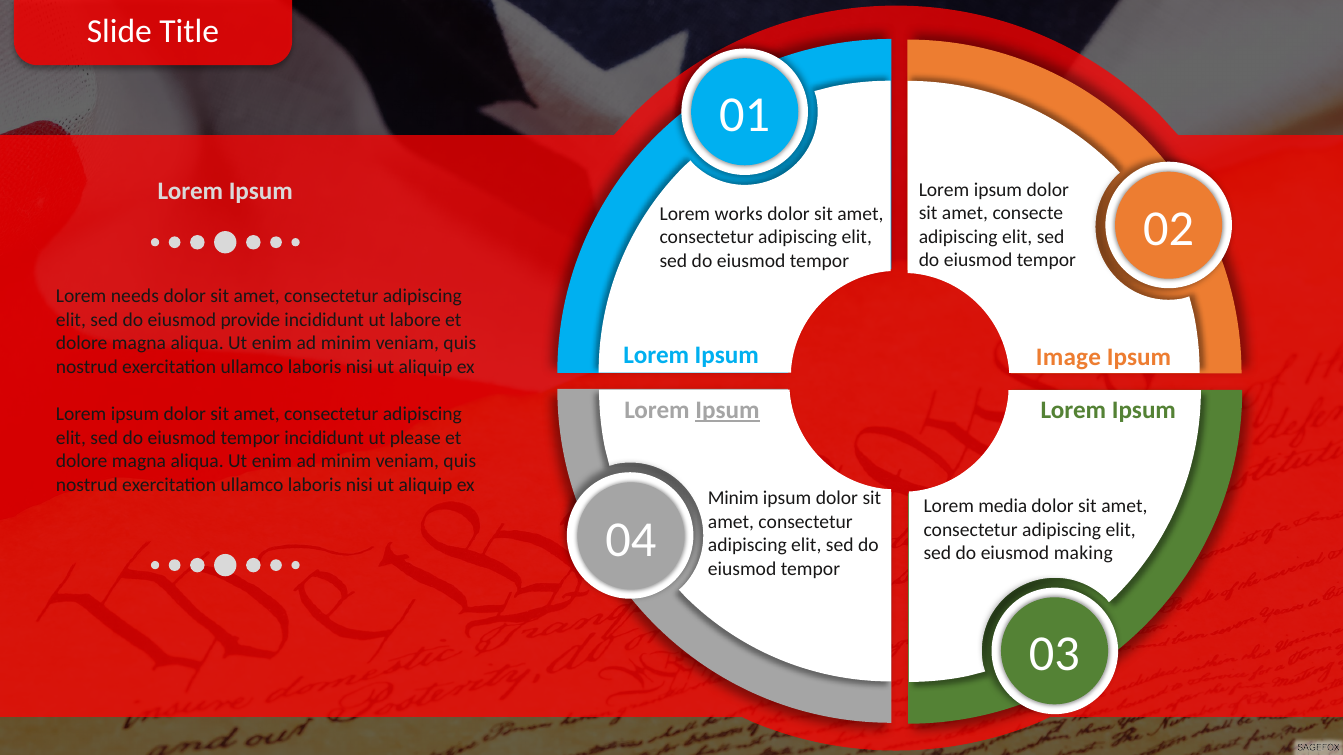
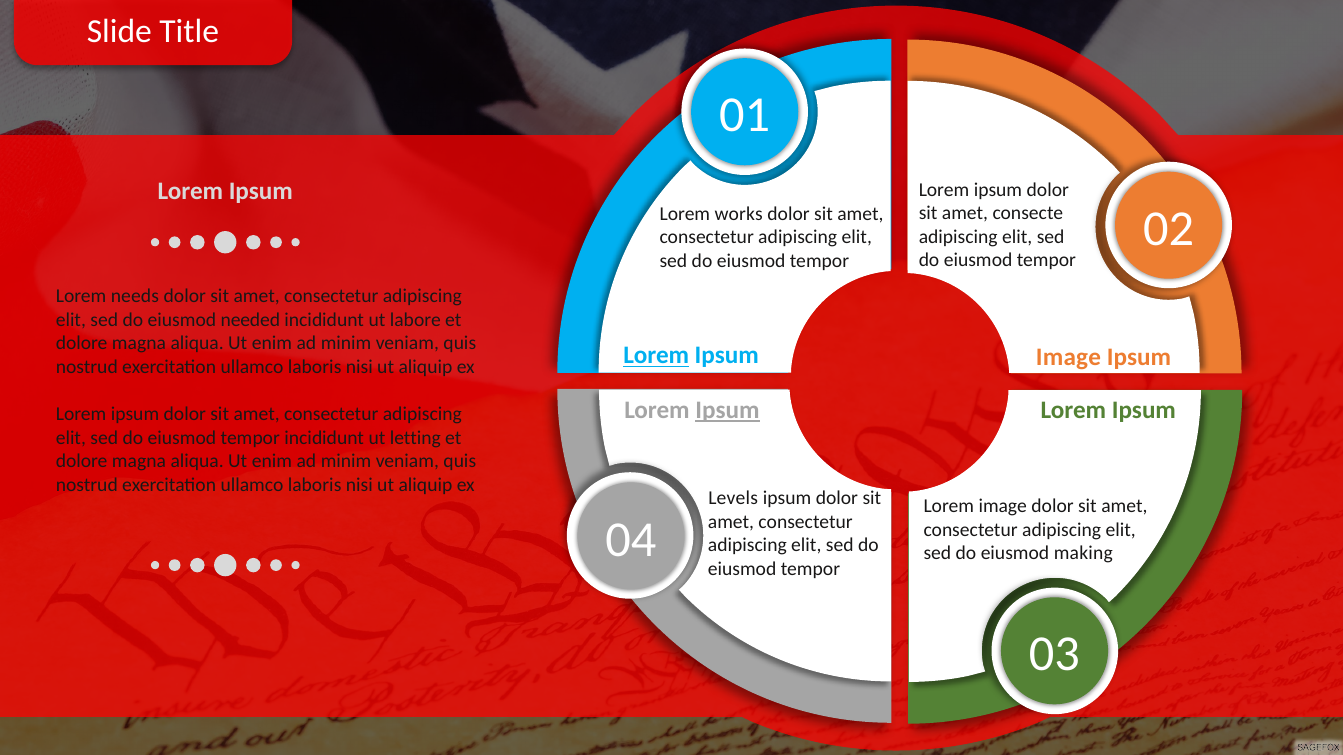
provide: provide -> needed
Lorem at (656, 356) underline: none -> present
please: please -> letting
Minim at (733, 499): Minim -> Levels
Lorem media: media -> image
